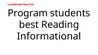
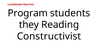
best: best -> they
Informational: Informational -> Constructivist
